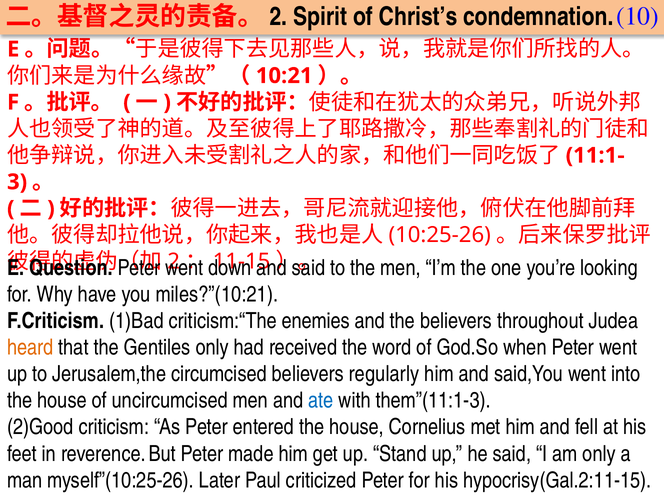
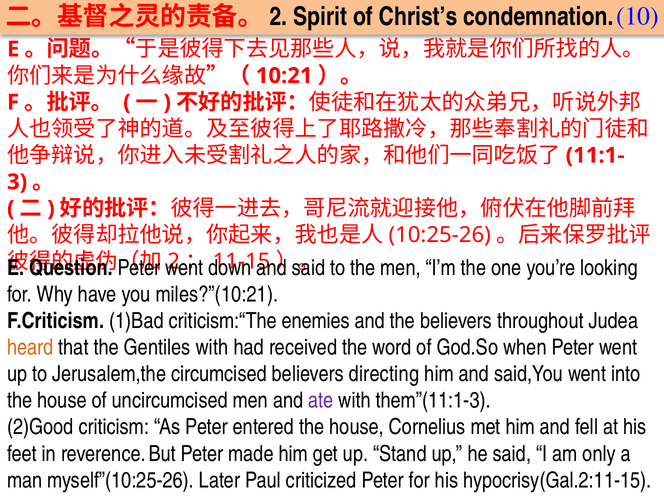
Gentiles only: only -> with
regularly: regularly -> directing
ate colour: blue -> purple
